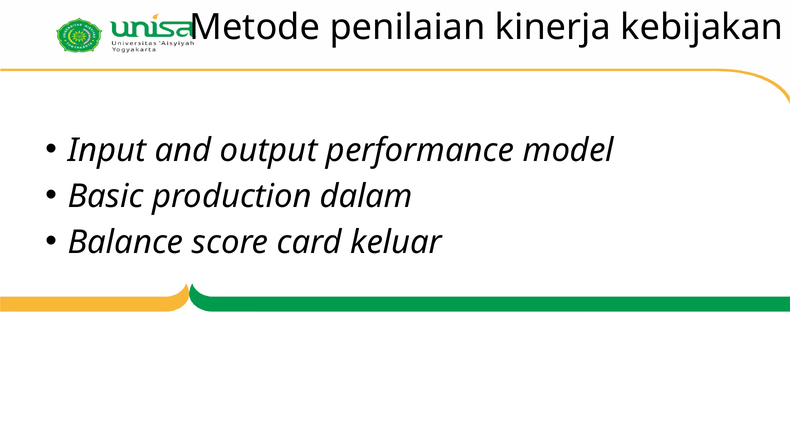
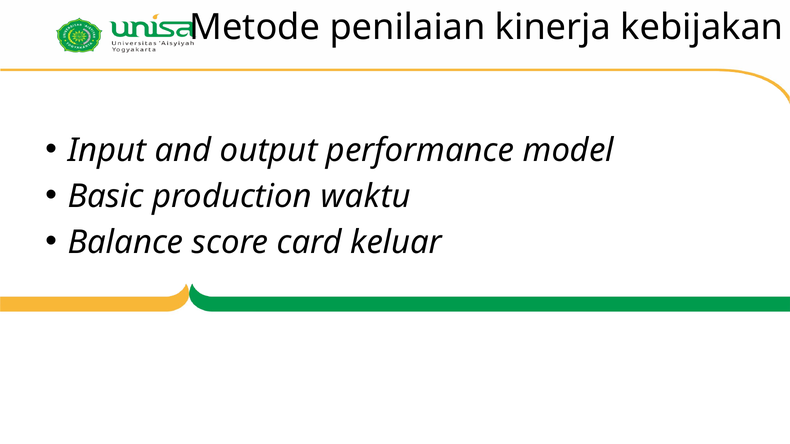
dalam: dalam -> waktu
